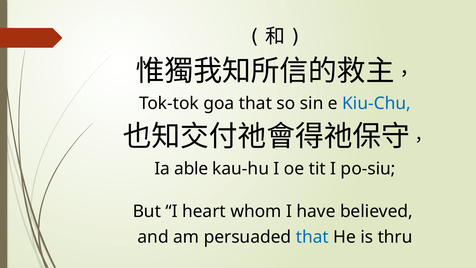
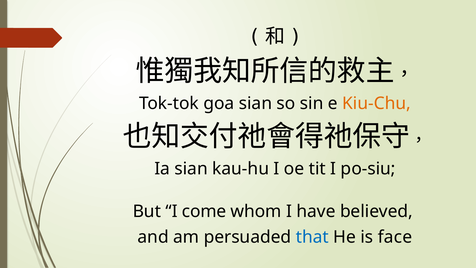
goa that: that -> sian
Kiu-Chu colour: blue -> orange
Ia able: able -> sian
heart: heart -> come
thru: thru -> face
